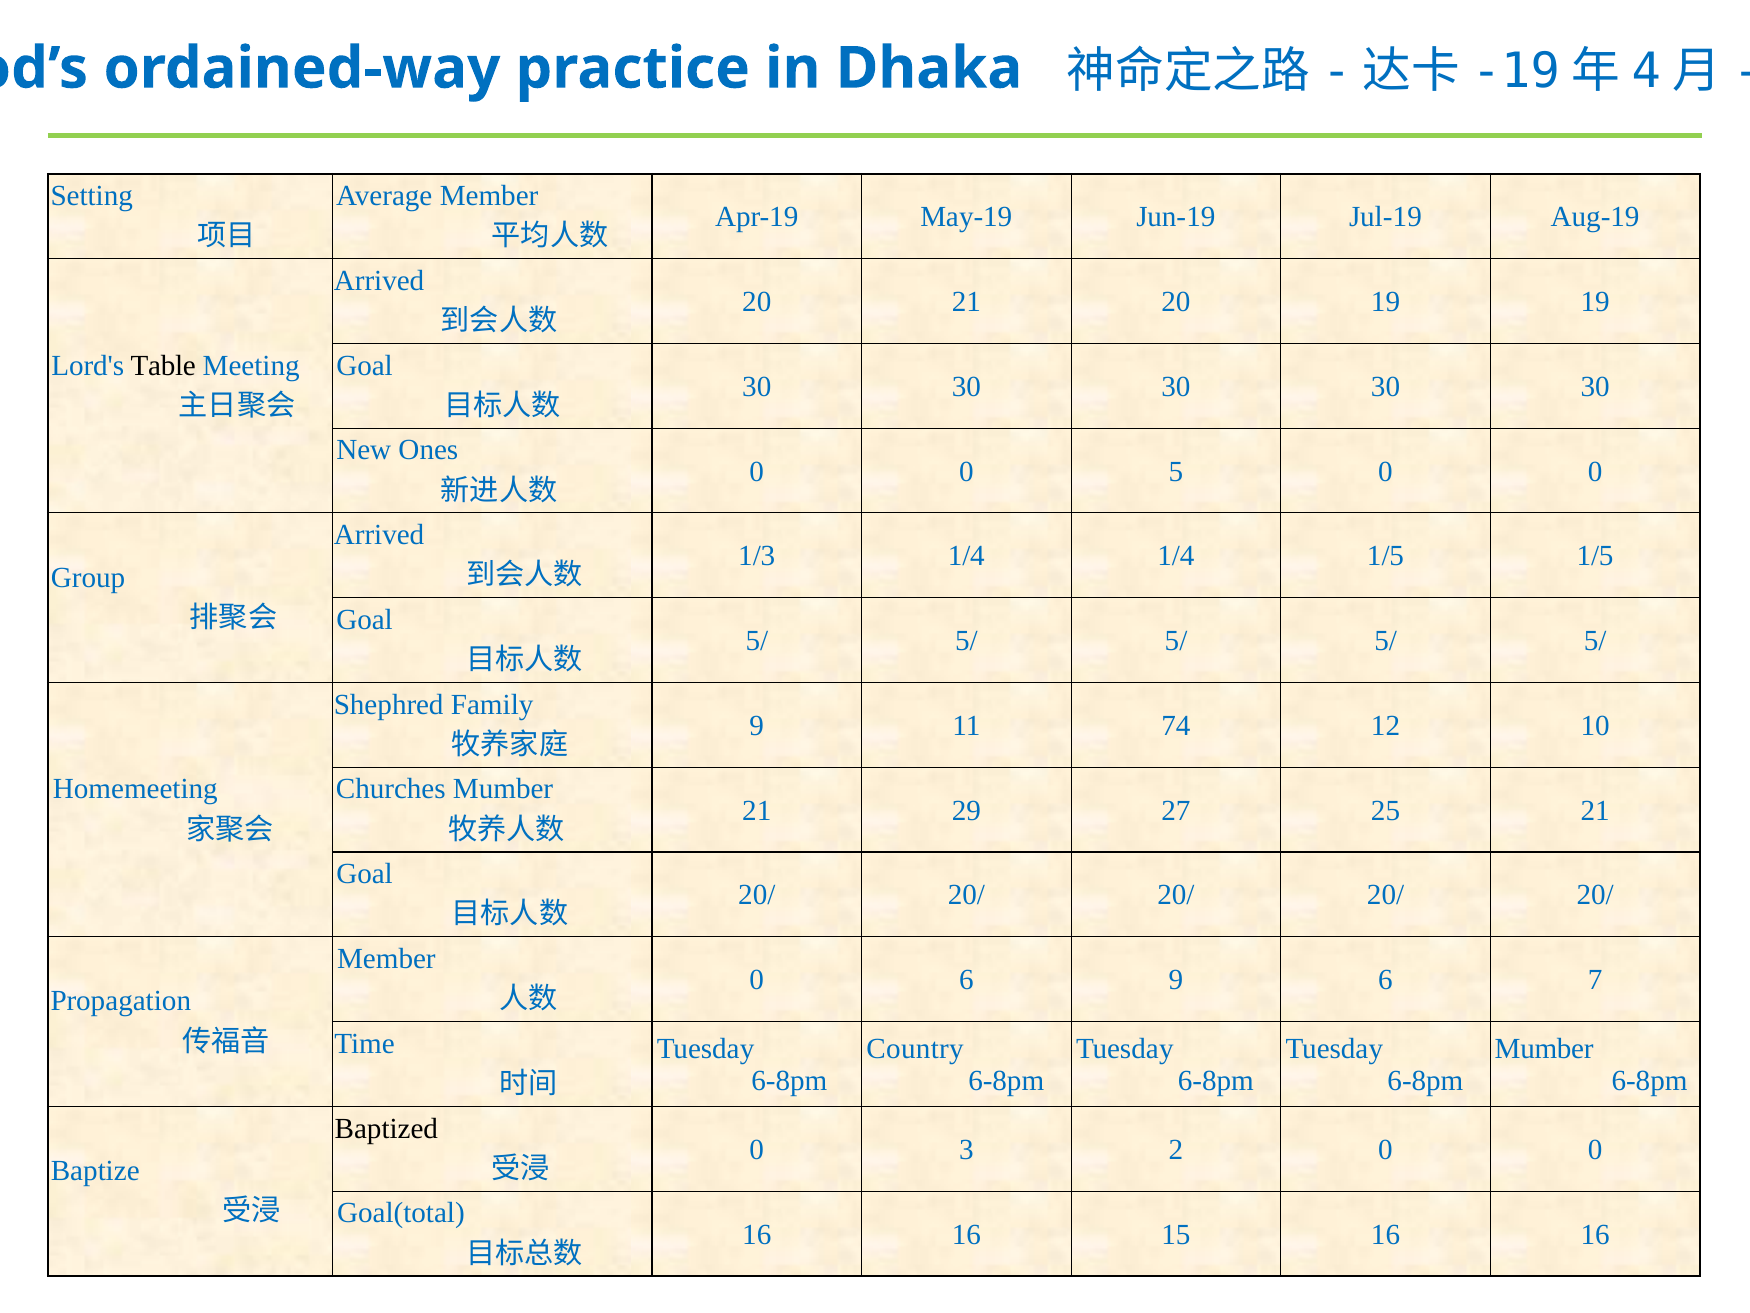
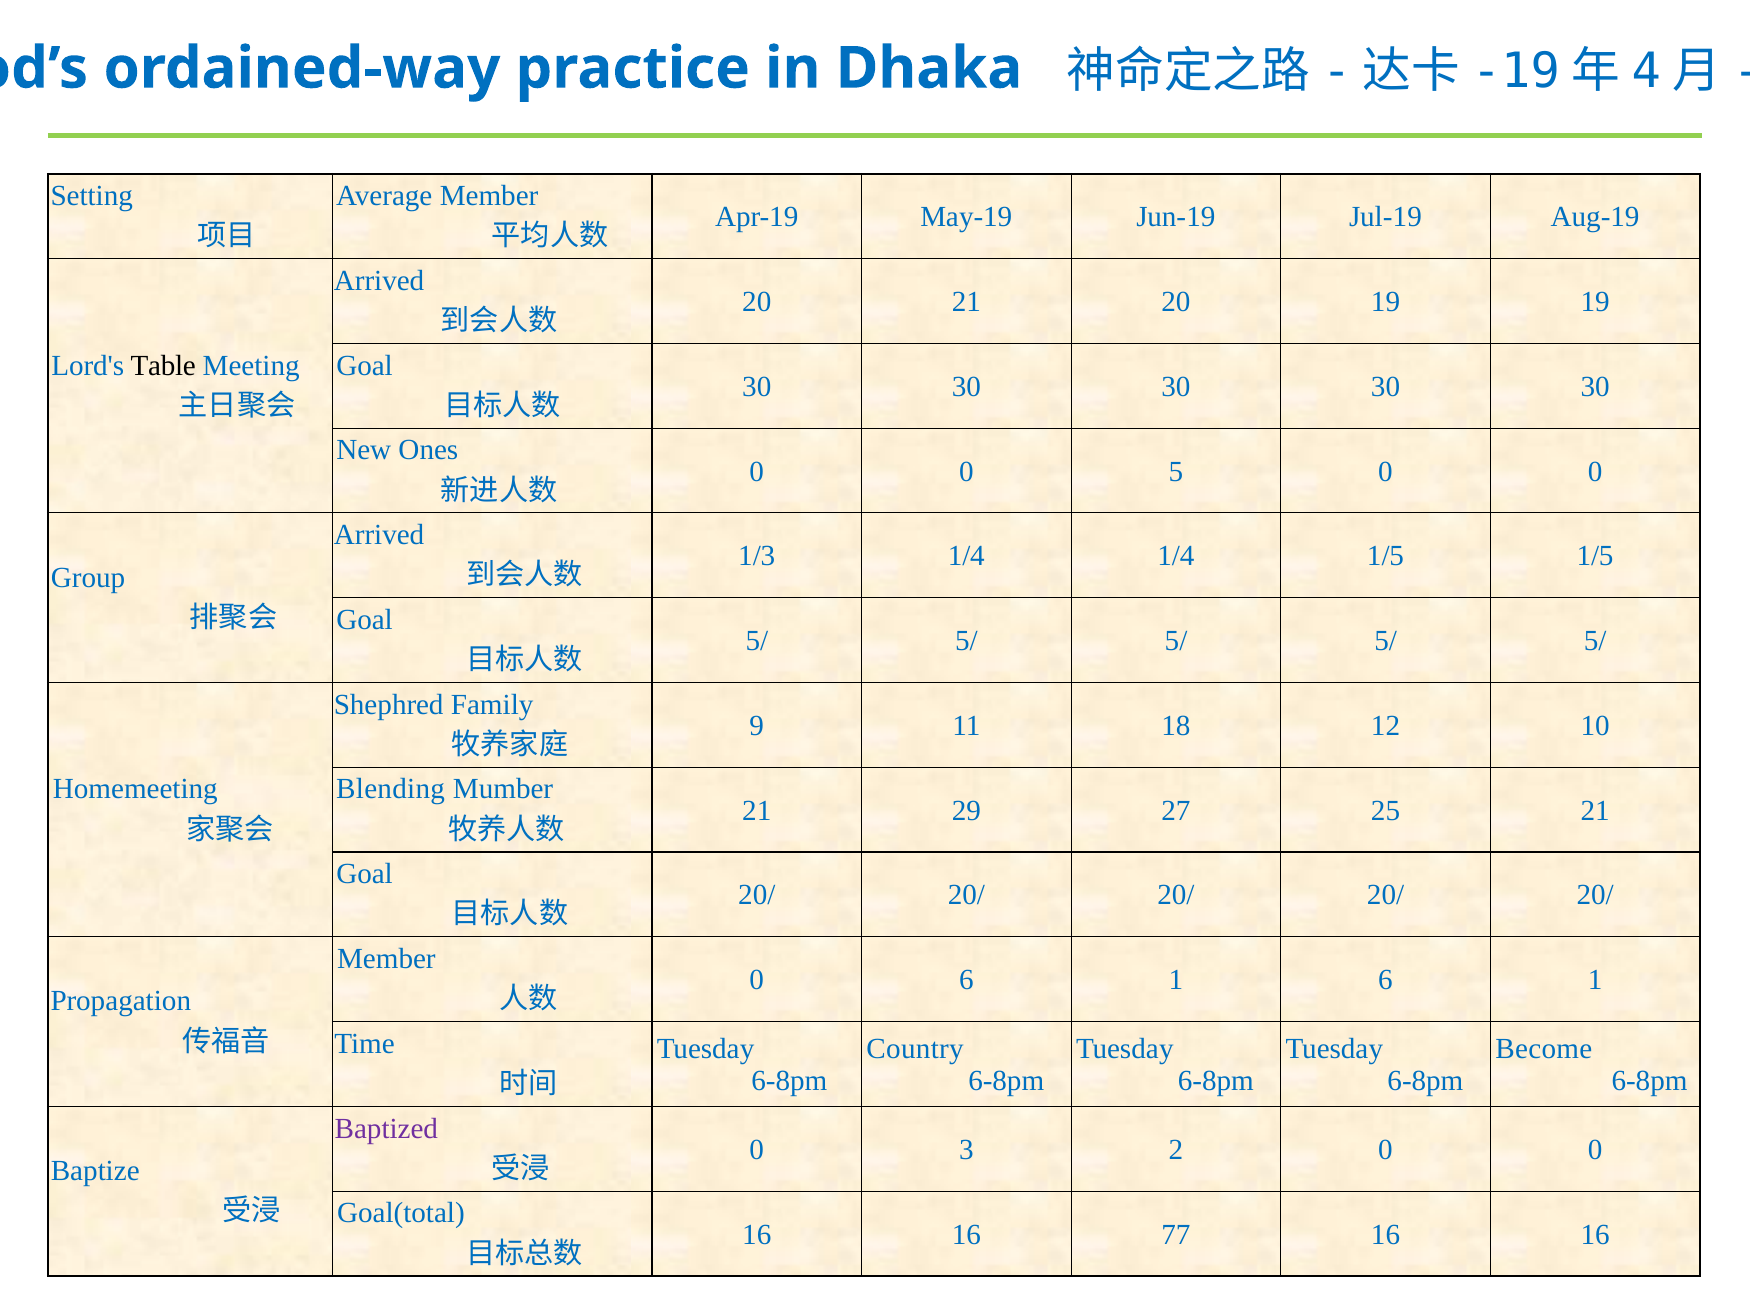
74: 74 -> 18
Churches: Churches -> Blending
0 6 9: 9 -> 1
7 at (1595, 980): 7 -> 1
Mumber at (1544, 1048): Mumber -> Become
Baptized colour: black -> purple
15: 15 -> 77
